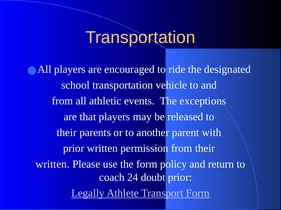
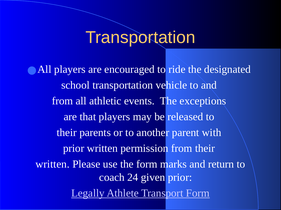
policy: policy -> marks
doubt: doubt -> given
